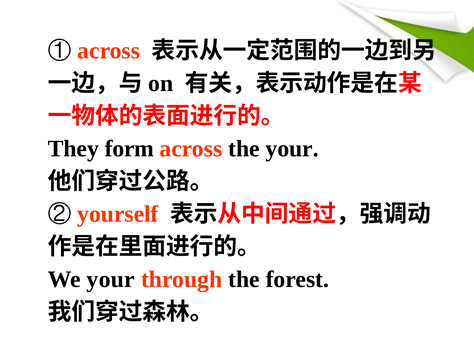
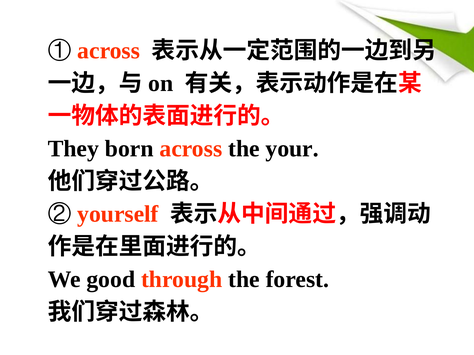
form: form -> born
We your: your -> good
